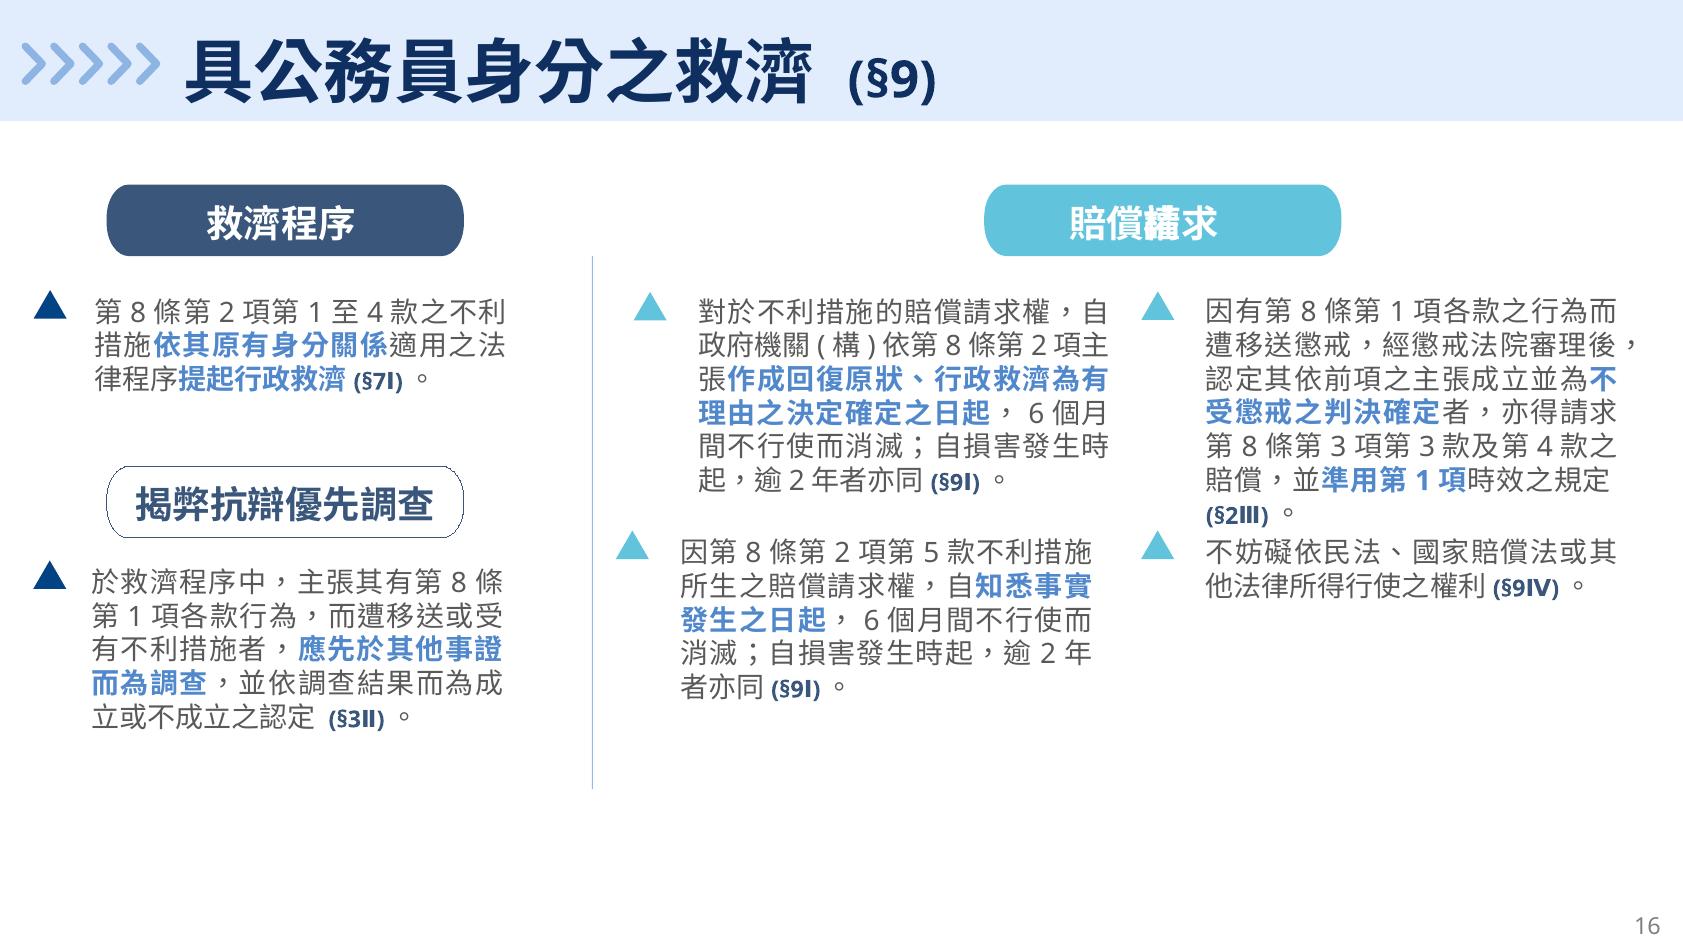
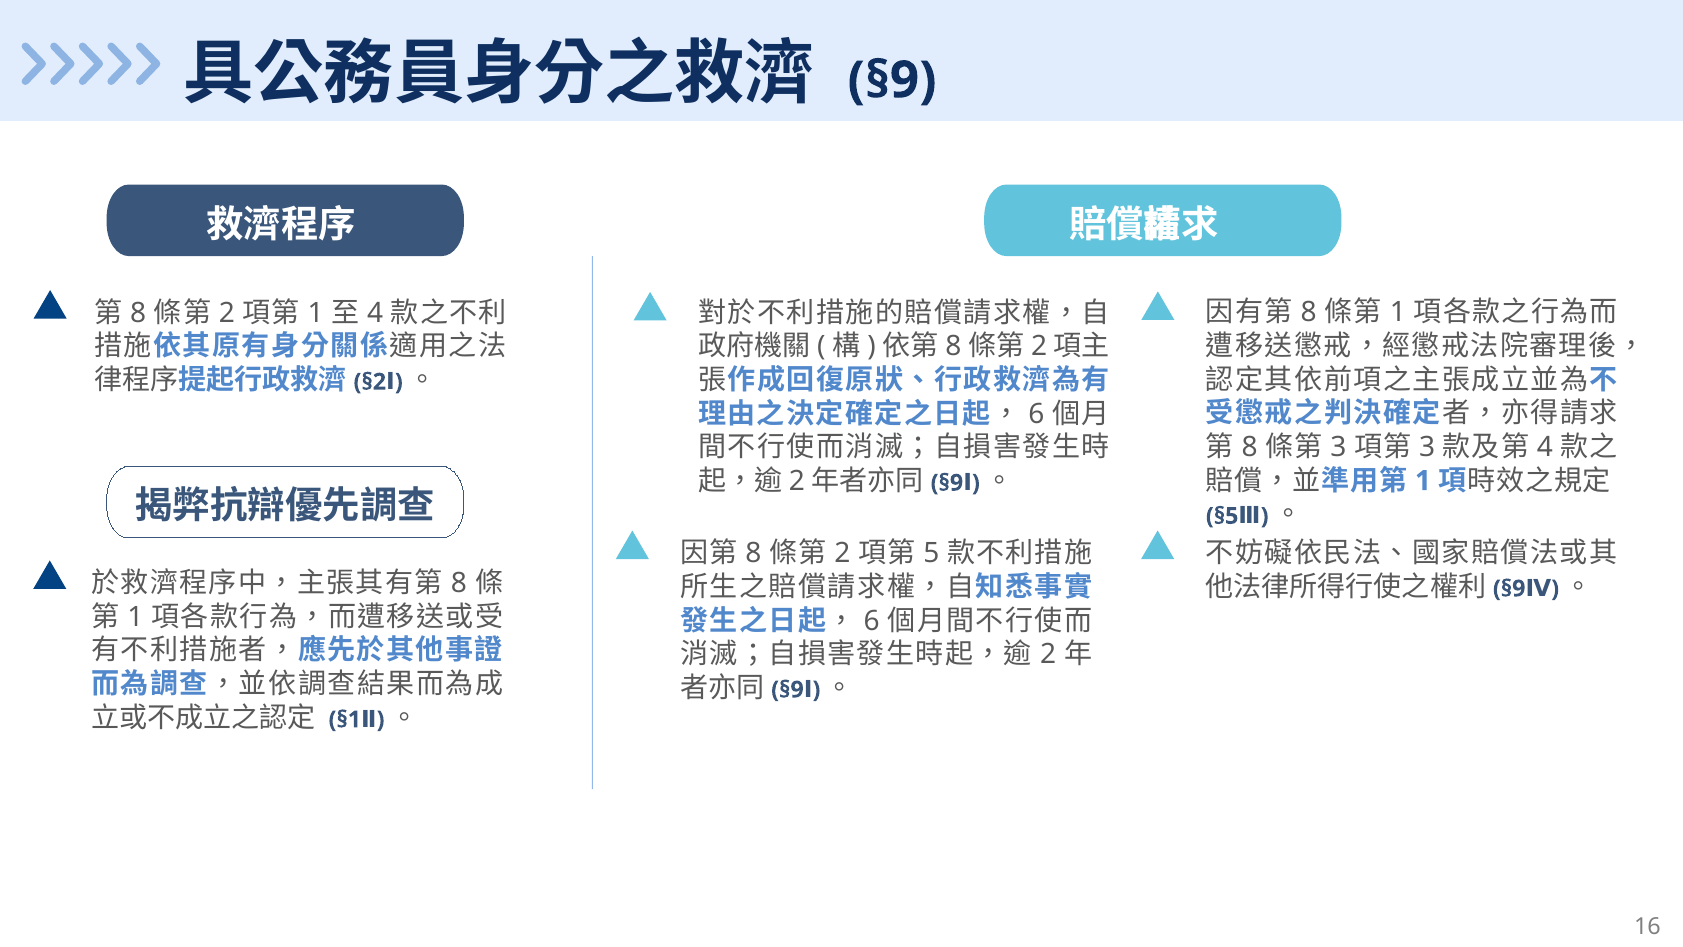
§7: §7 -> §2
§2: §2 -> §5
§3: §3 -> §1
